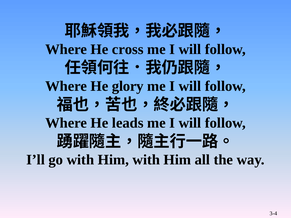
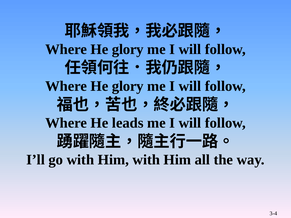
cross at (128, 49): cross -> glory
